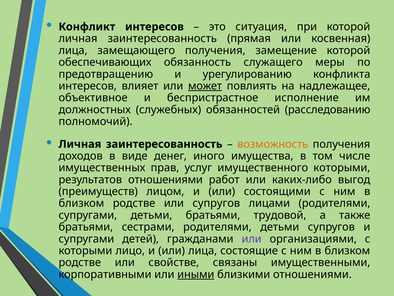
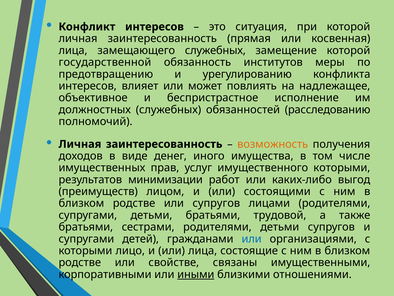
замещающего получения: получения -> служебных
обеспечивающих: обеспечивающих -> государственной
служащего: служащего -> институтов
может underline: present -> none
результатов отношениями: отношениями -> минимизации
или at (252, 238) colour: purple -> blue
